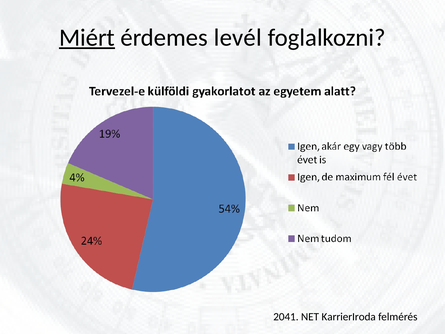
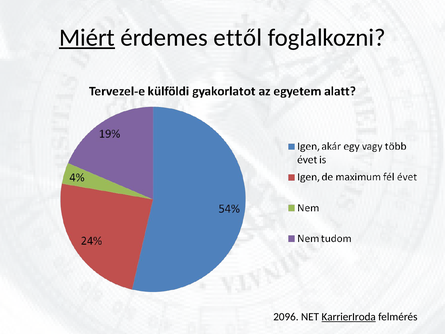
levél: levél -> ettől
2041: 2041 -> 2096
KarrierIroda underline: none -> present
